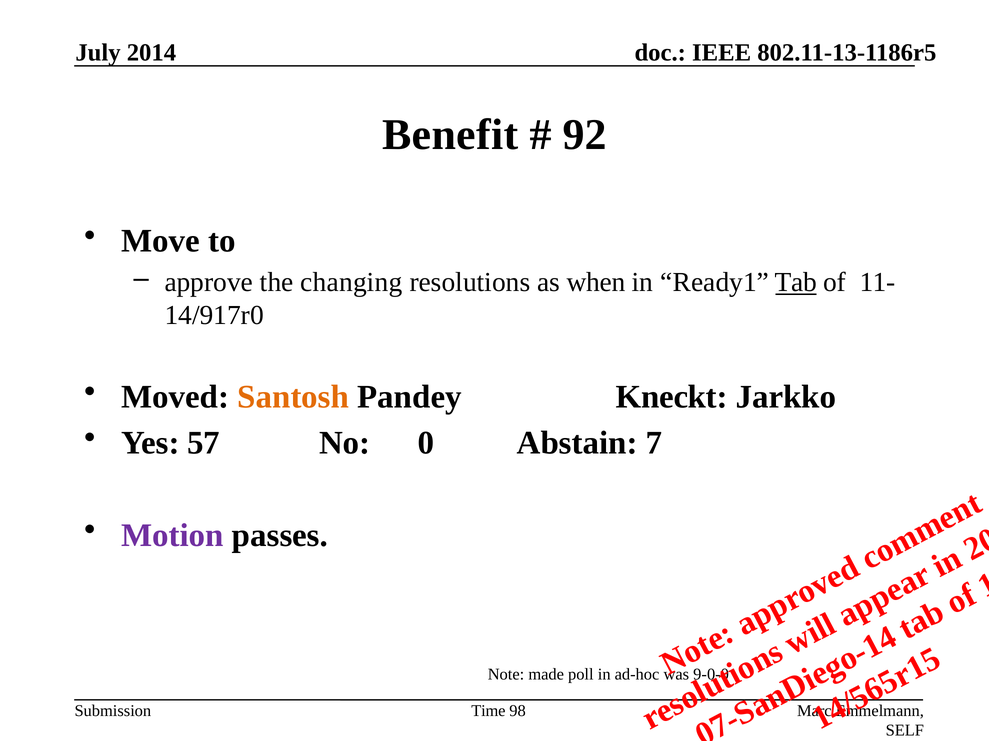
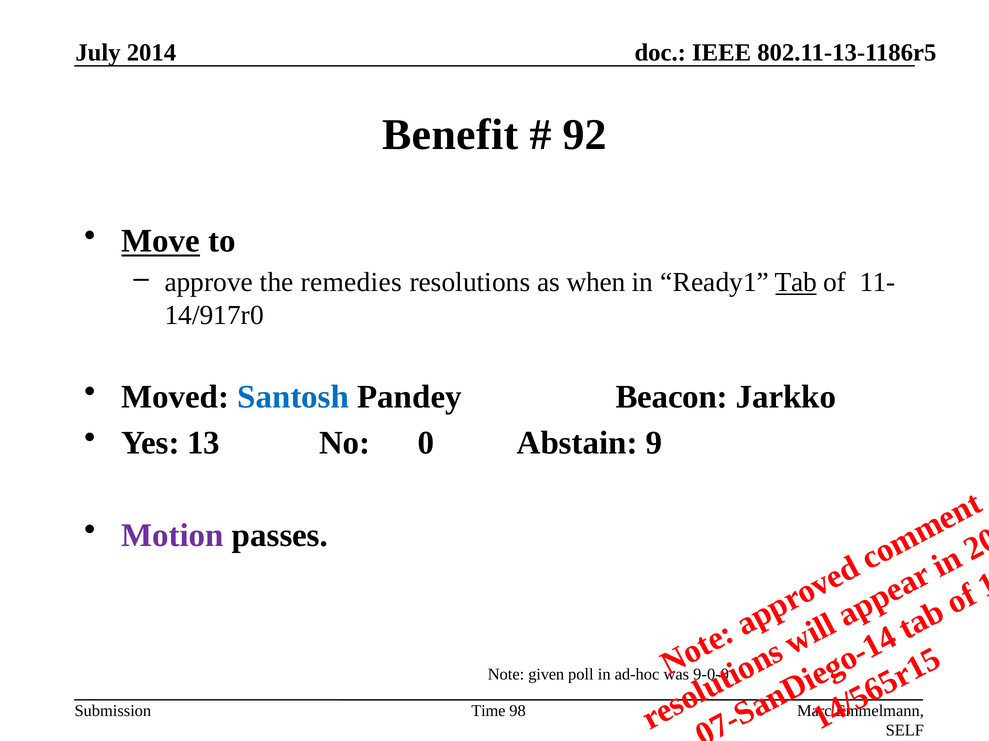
Move underline: none -> present
changing: changing -> remedies
Santosh colour: orange -> blue
Kneckt: Kneckt -> Beacon
57: 57 -> 13
Abstain 7: 7 -> 9
made: made -> given
